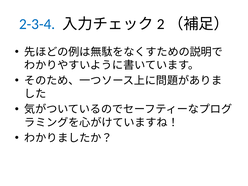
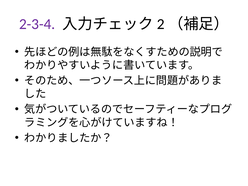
2-3-4 colour: blue -> purple
